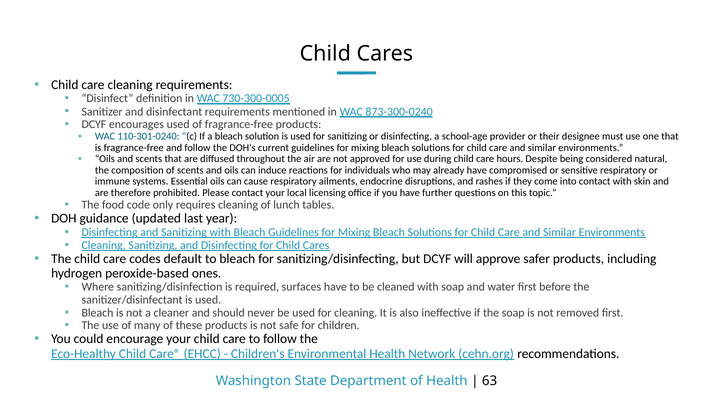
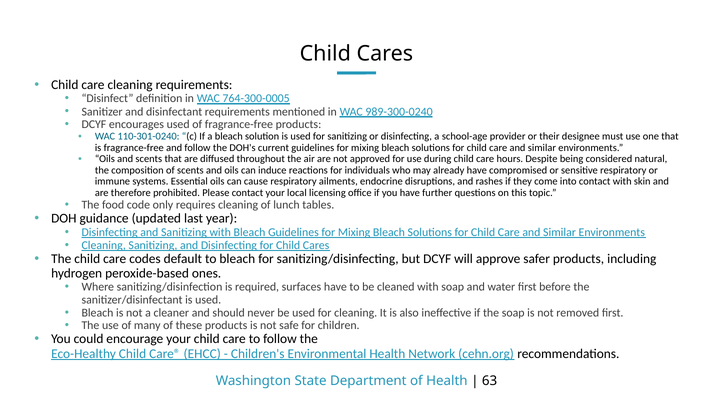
730-300-0005: 730-300-0005 -> 764-300-0005
873-300-0240: 873-300-0240 -> 989-300-0240
